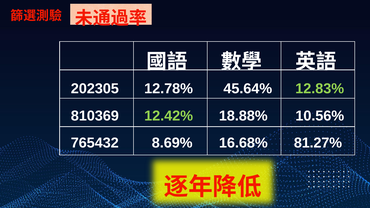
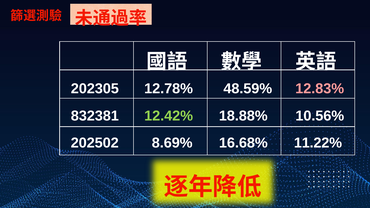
45.64%: 45.64% -> 48.59%
12.83% colour: light green -> pink
810369: 810369 -> 832381
765432: 765432 -> 202502
81.27%: 81.27% -> 11.22%
